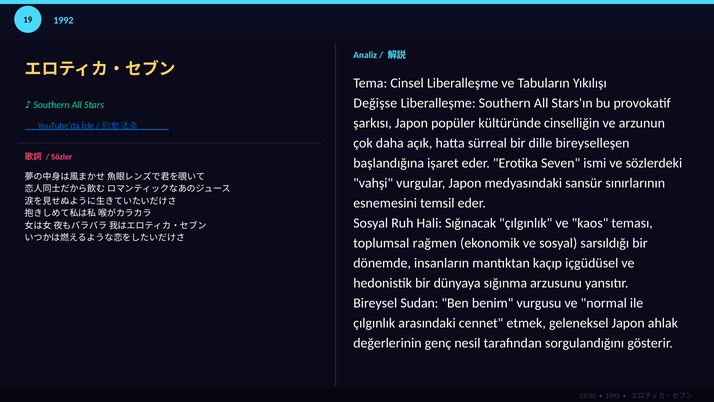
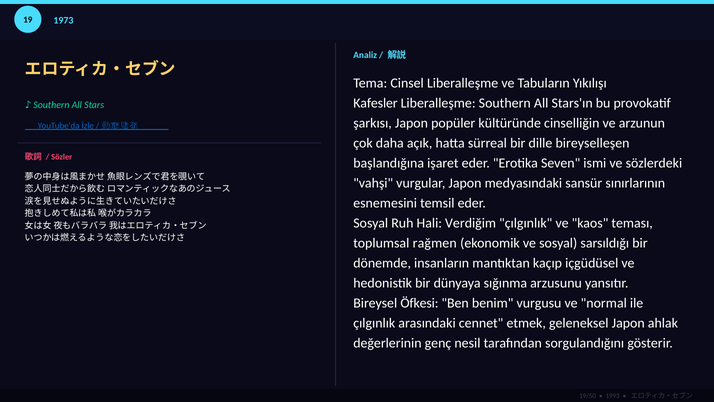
1992: 1992 -> 1973
Değişse: Değişse -> Kafesler
Sığınacak: Sığınacak -> Verdiğim
Sudan: Sudan -> Öfkesi
